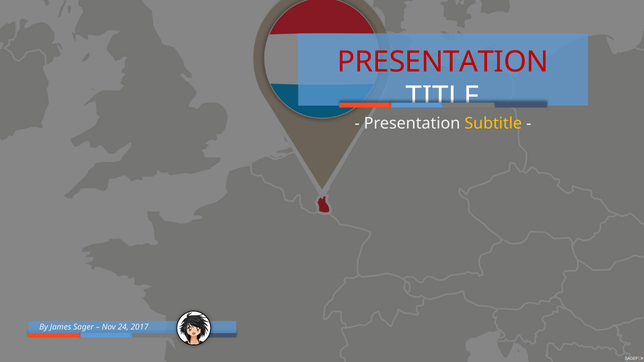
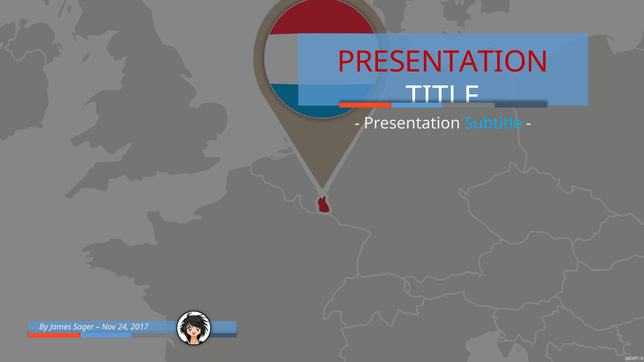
Subtitle colour: yellow -> light blue
